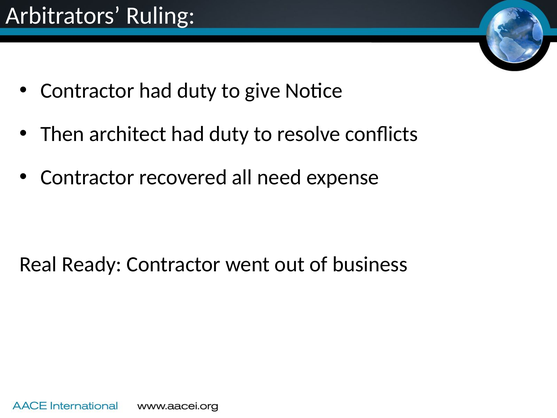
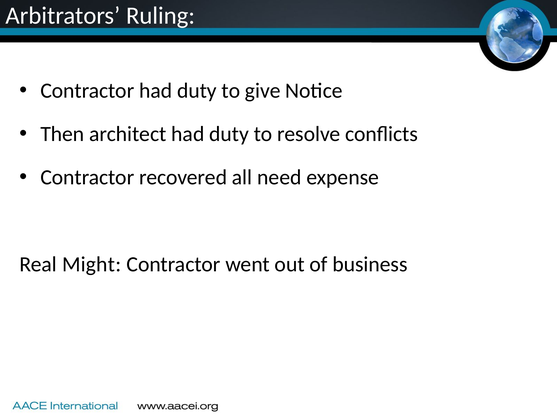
Ready: Ready -> Might
